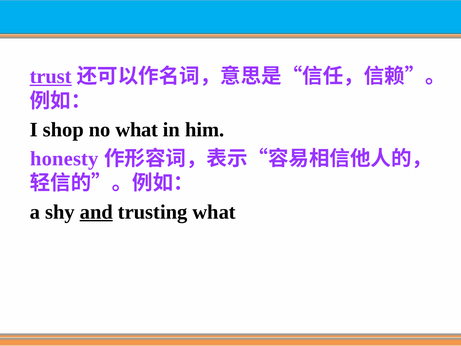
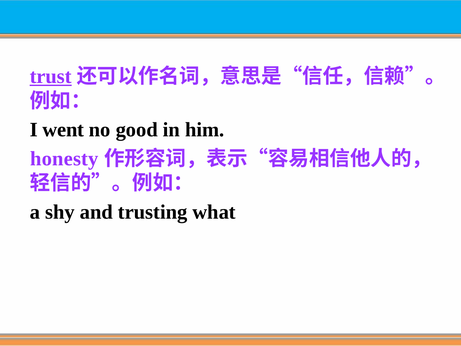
shop: shop -> went
no what: what -> good
and underline: present -> none
